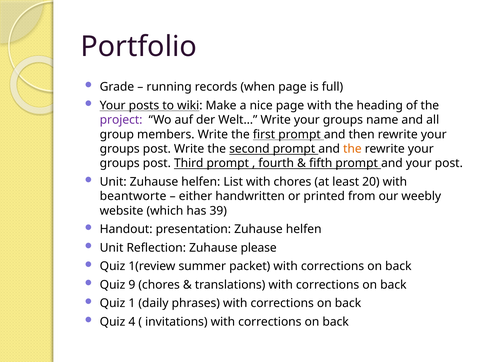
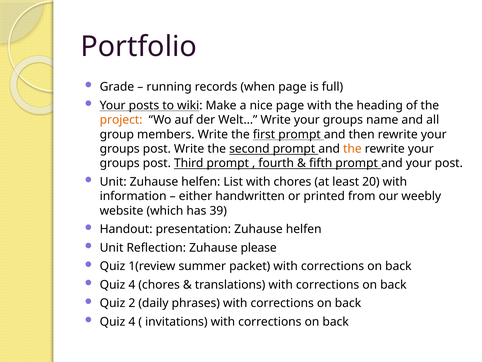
project colour: purple -> orange
beantworte: beantworte -> information
9 at (132, 284): 9 -> 4
1: 1 -> 2
